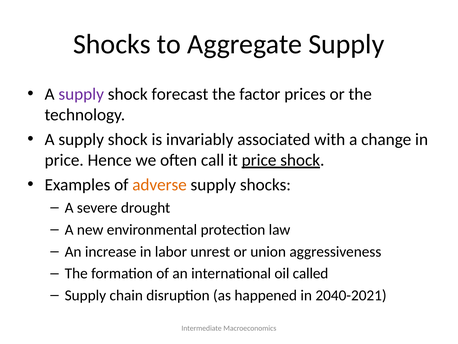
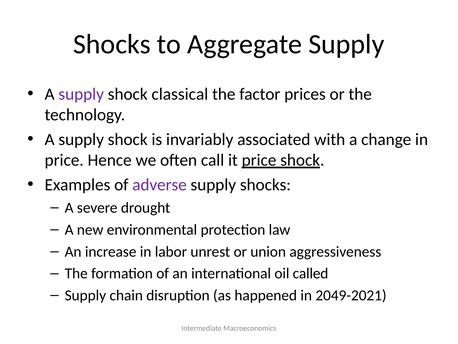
forecast: forecast -> classical
adverse colour: orange -> purple
2040-2021: 2040-2021 -> 2049-2021
